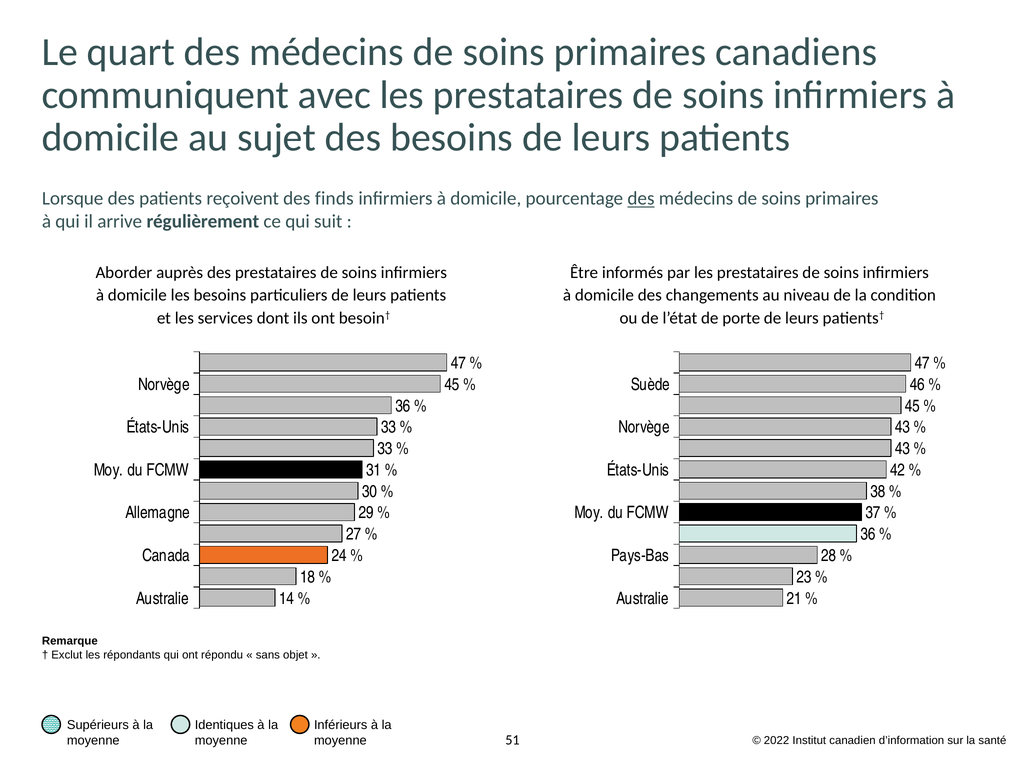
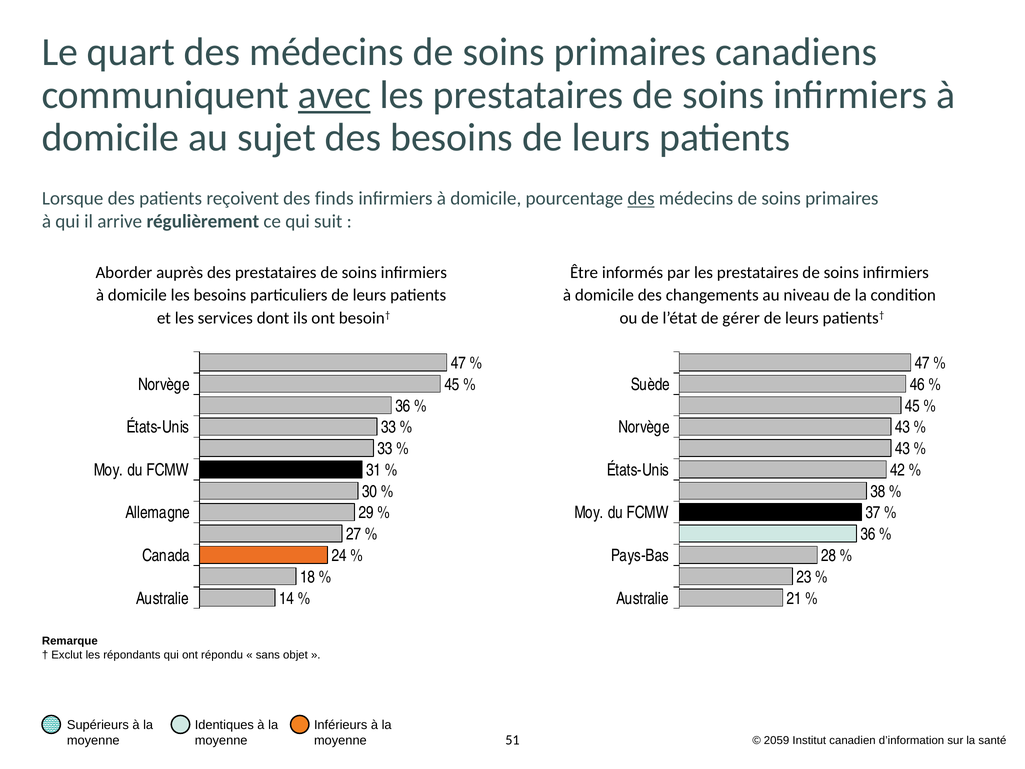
avec underline: none -> present
porte: porte -> gérer
2022: 2022 -> 2059
